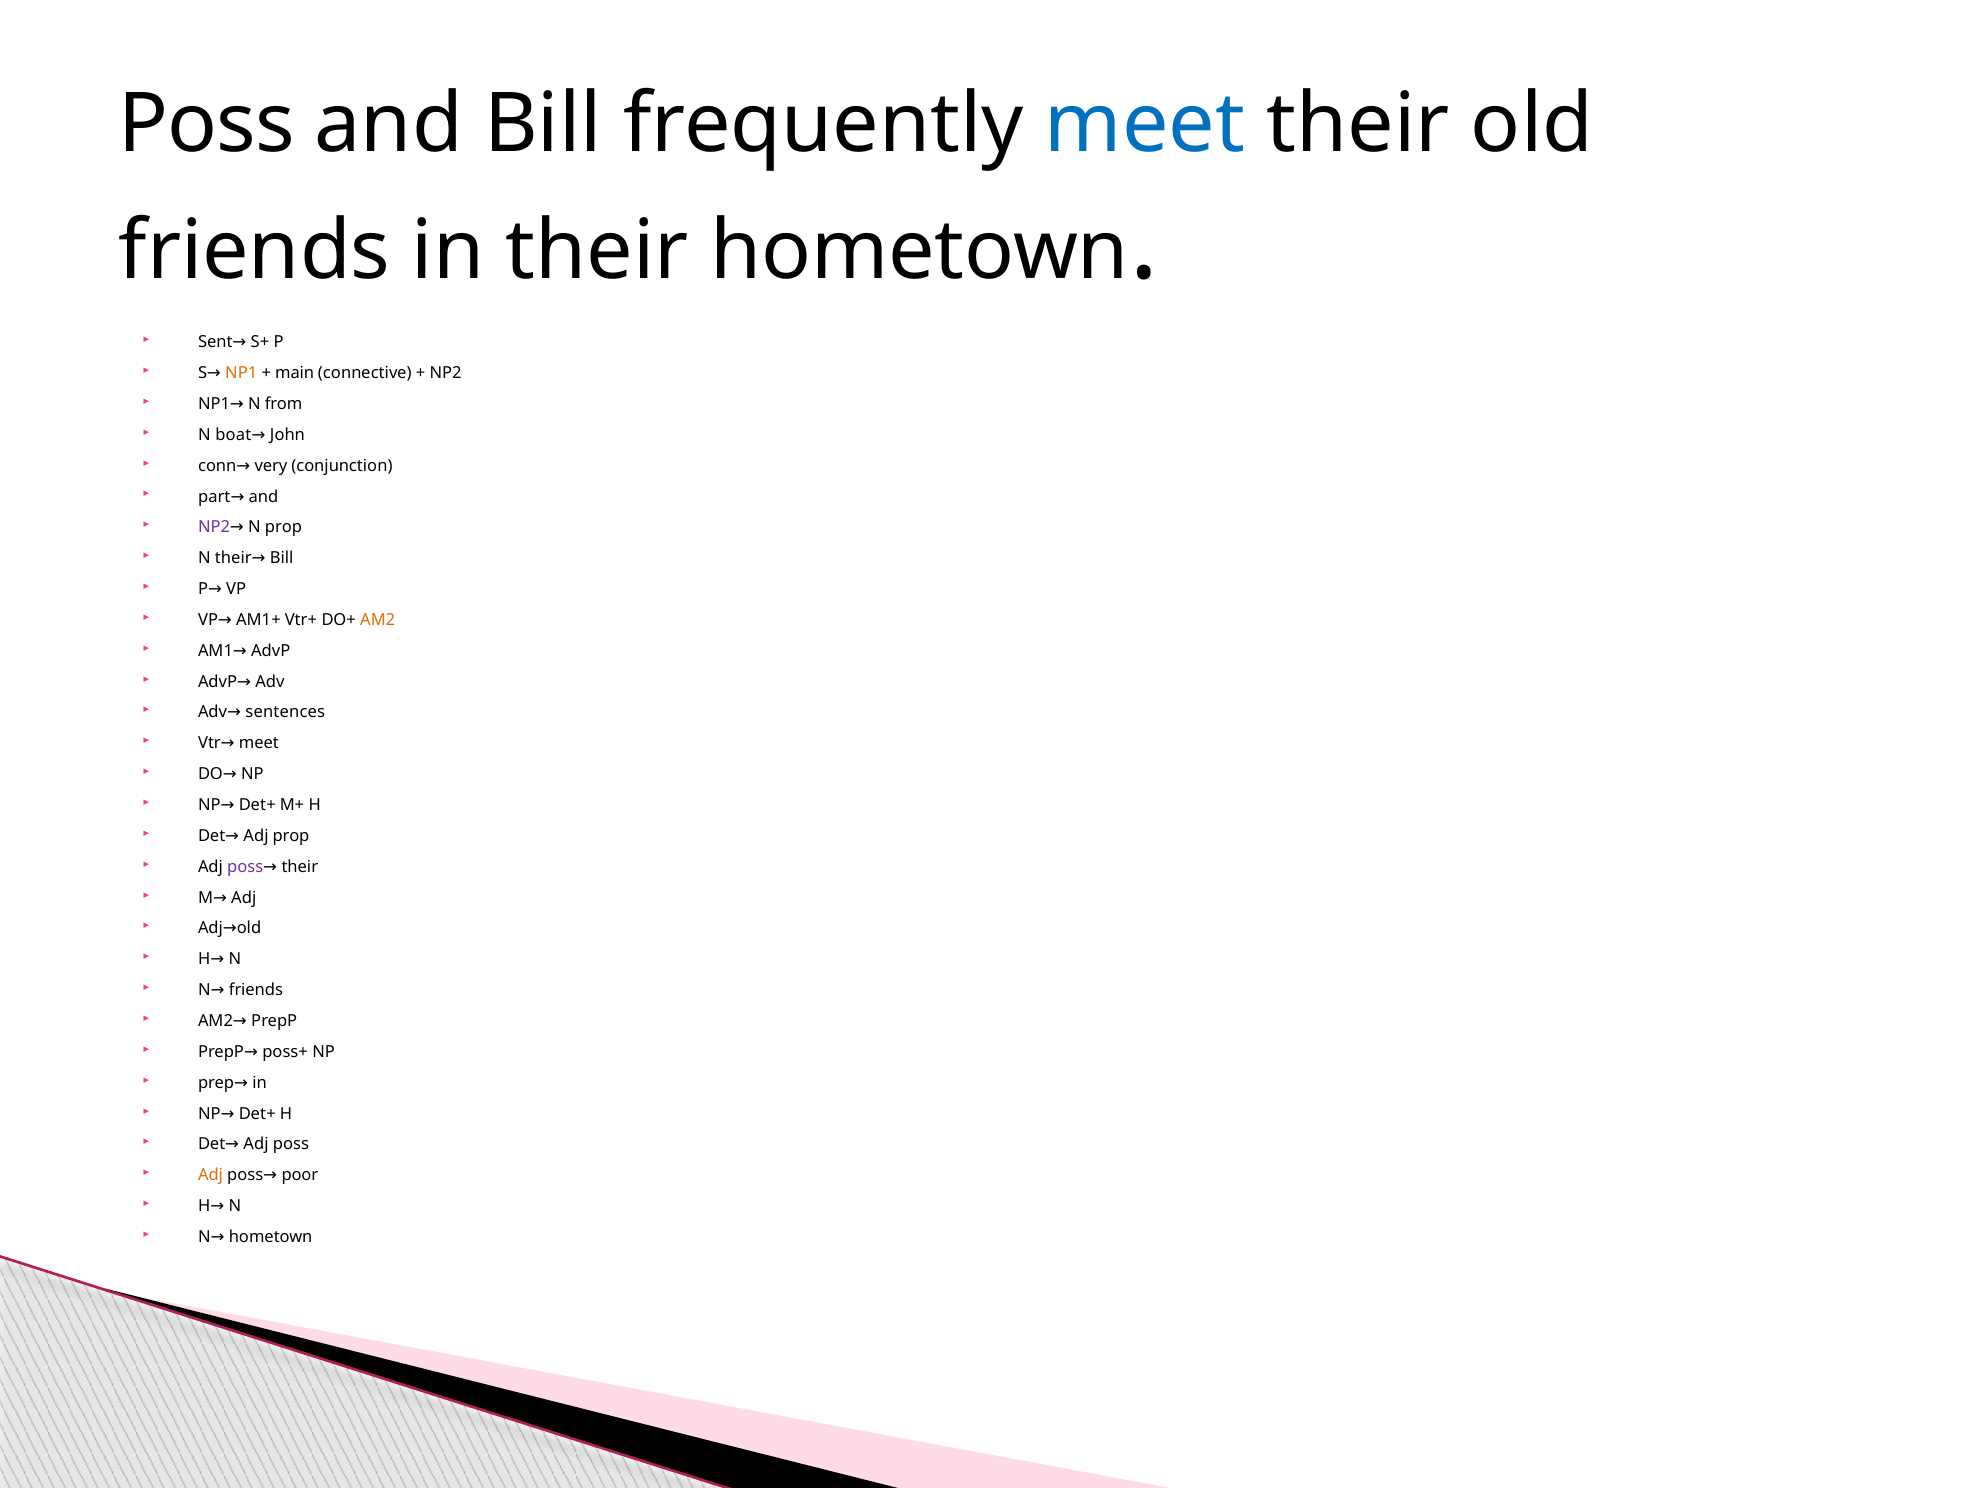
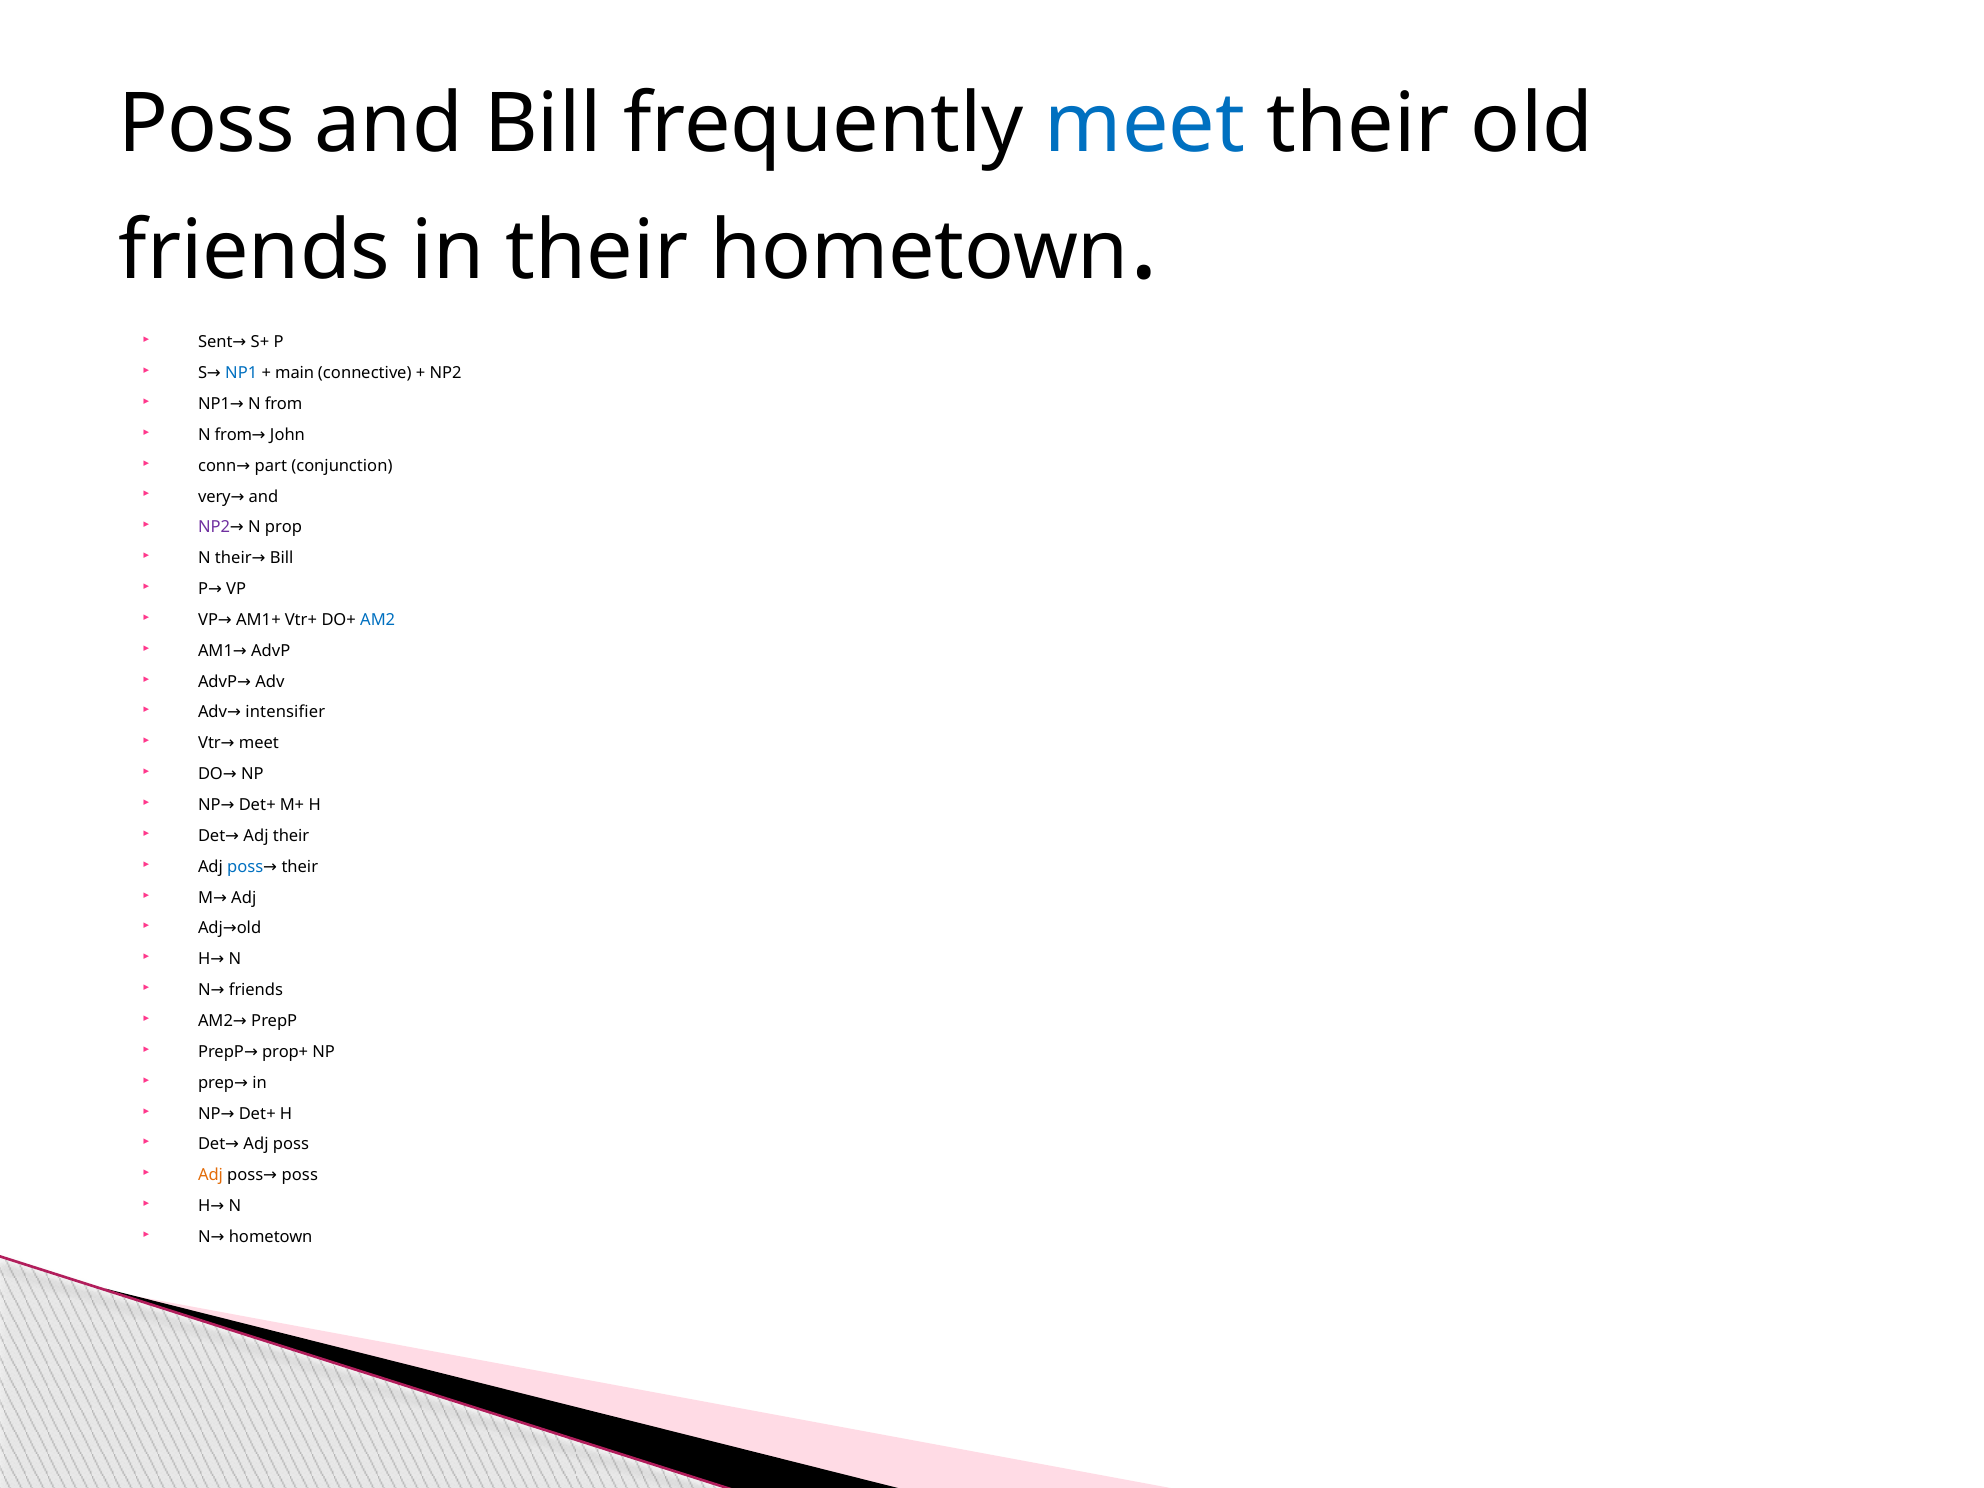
NP1 at (241, 373) colour: orange -> blue
boat at (233, 435): boat -> from
very: very -> part
part: part -> very
AM2 at (378, 620) colour: orange -> blue
sentences: sentences -> intensifier
Adj prop: prop -> their
poss at (245, 867) colour: purple -> blue
poss+: poss+ -> prop+
poss poor: poor -> poss
